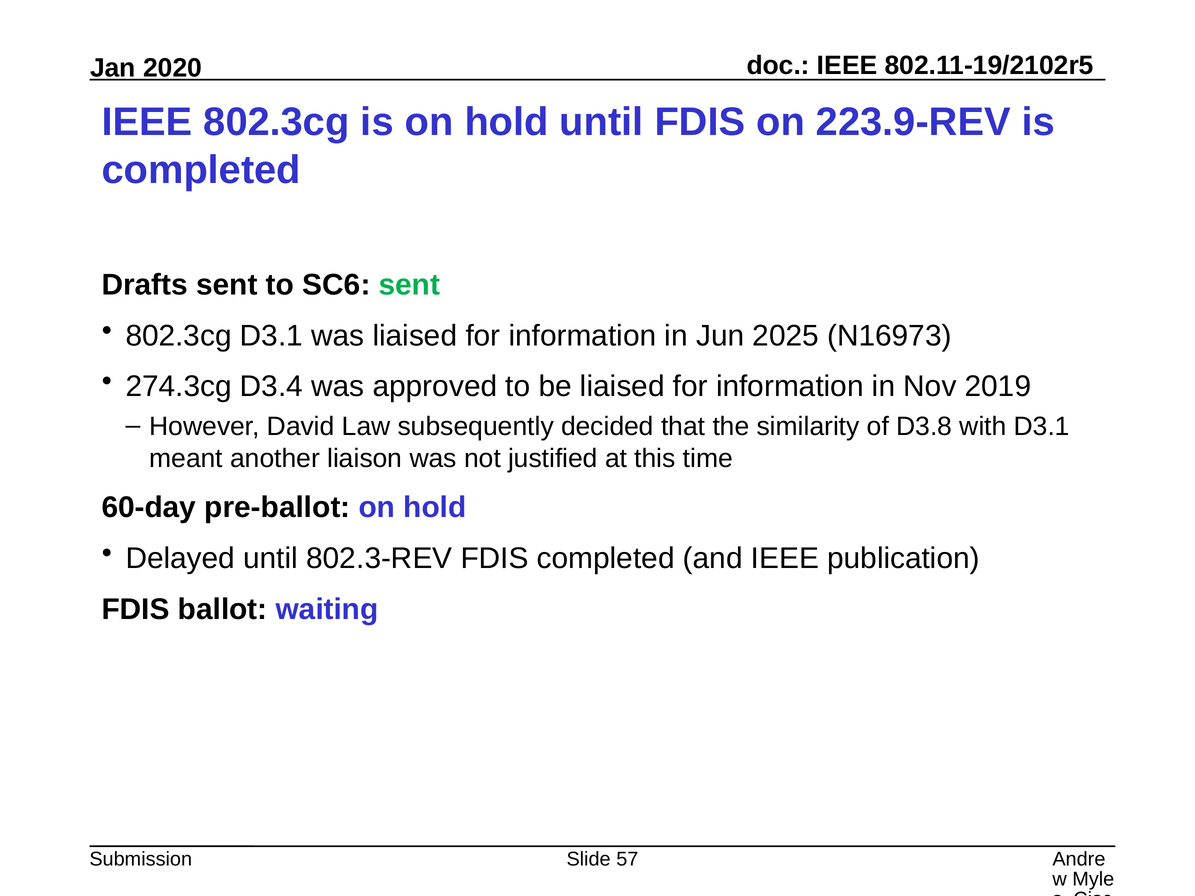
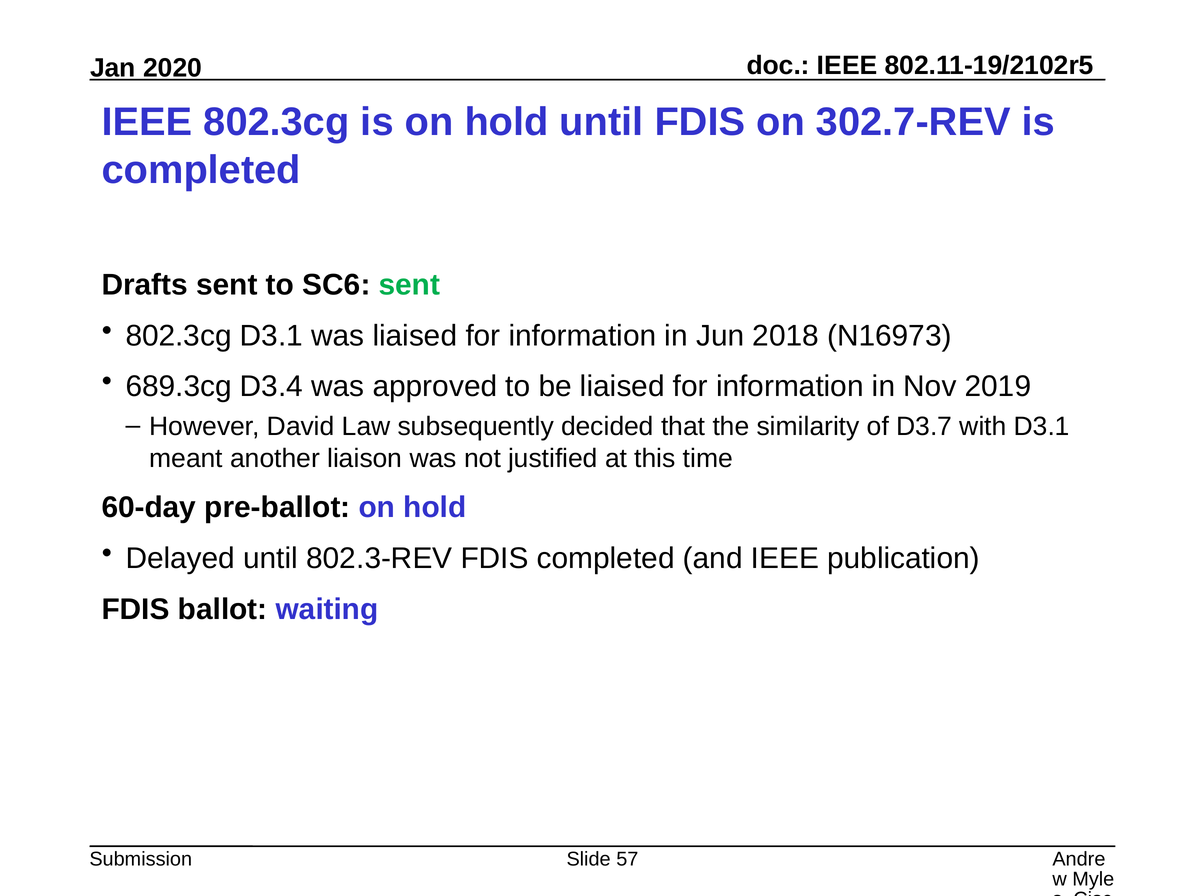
223.9-REV: 223.9-REV -> 302.7-REV
2025: 2025 -> 2018
274.3cg: 274.3cg -> 689.3cg
D3.8: D3.8 -> D3.7
